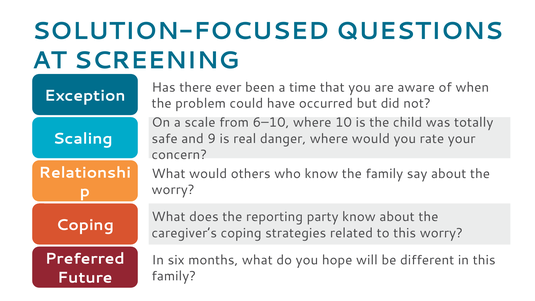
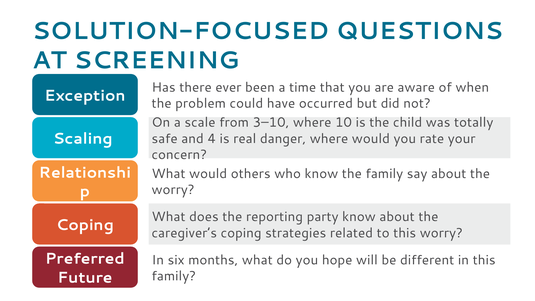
6–10: 6–10 -> 3–10
9: 9 -> 4
